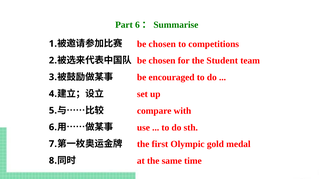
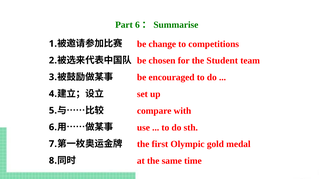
chosen at (162, 44): chosen -> change
